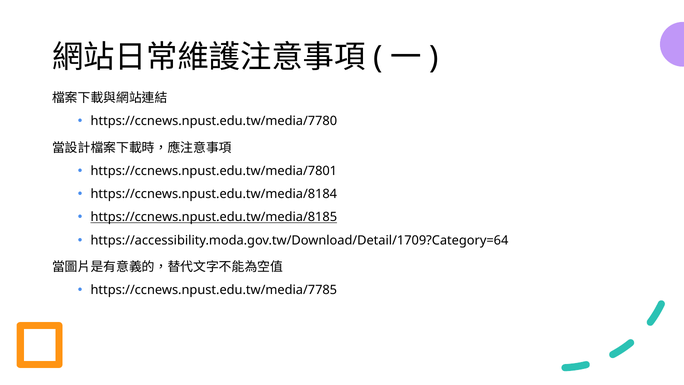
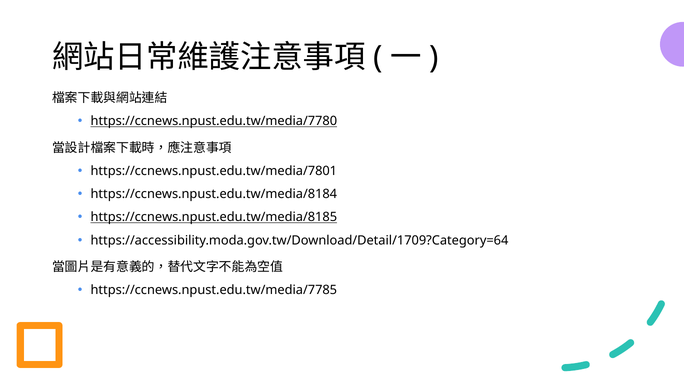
https://ccnews.npust.edu.tw/media/7780 underline: none -> present
